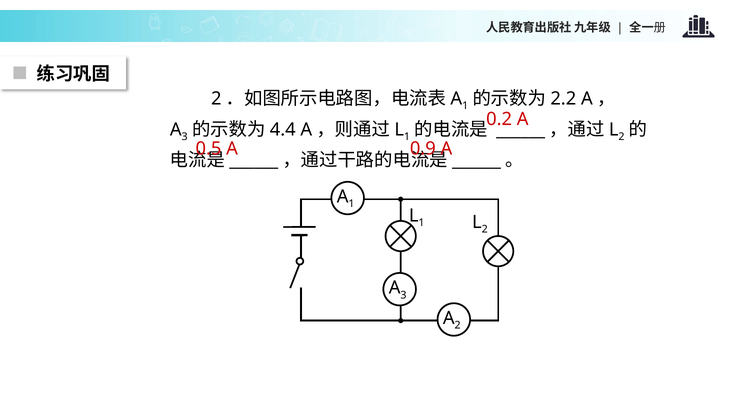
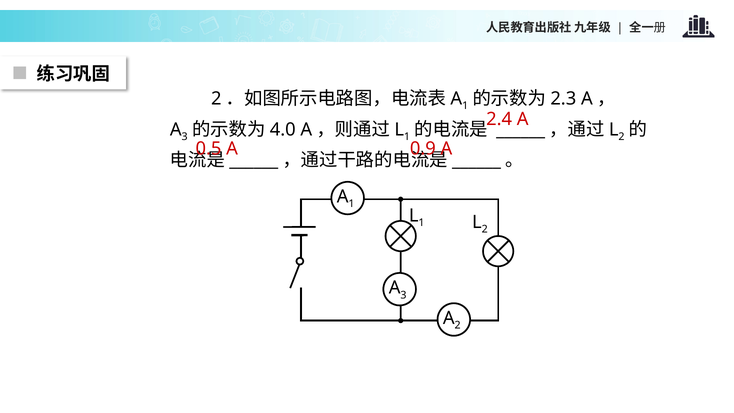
2.2: 2.2 -> 2.3
0.2: 0.2 -> 2.4
4.4: 4.4 -> 4.0
